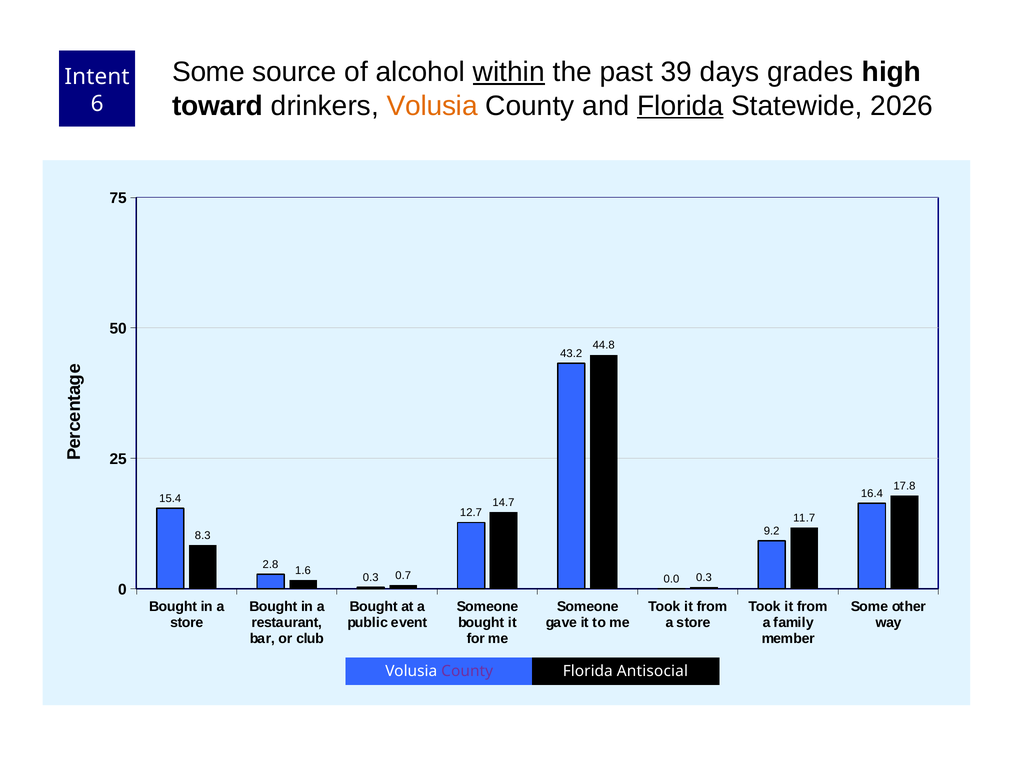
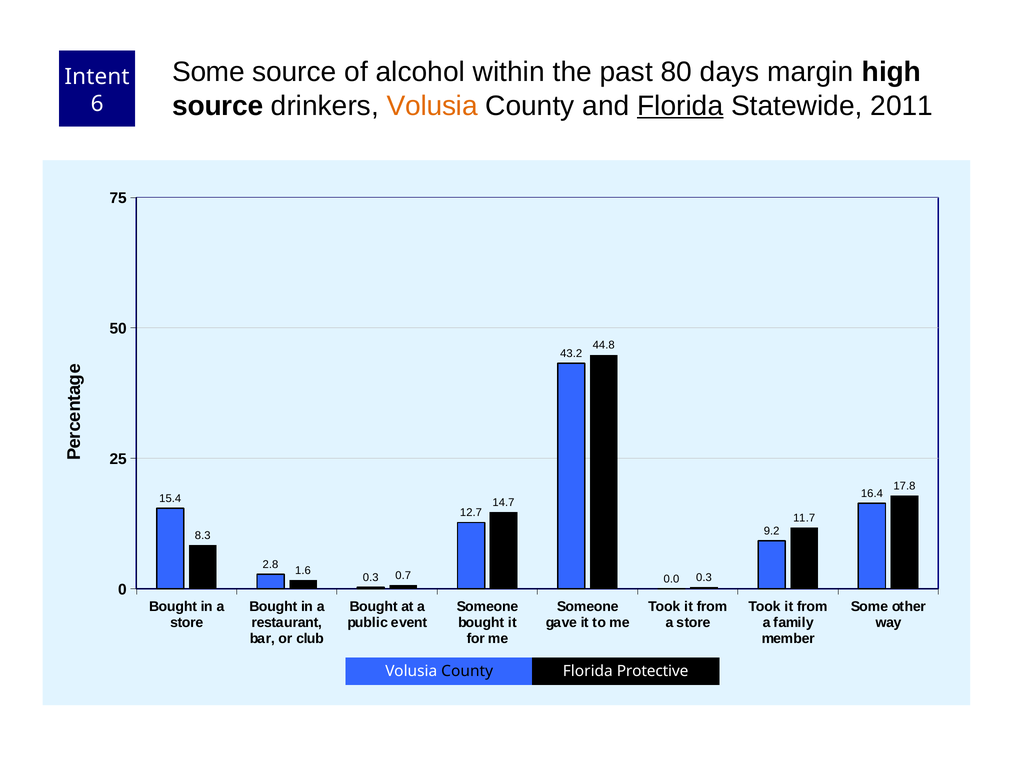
within underline: present -> none
39: 39 -> 80
grades: grades -> margin
toward at (218, 106): toward -> source
2026: 2026 -> 2011
County at (467, 672) colour: purple -> black
Antisocial: Antisocial -> Protective
